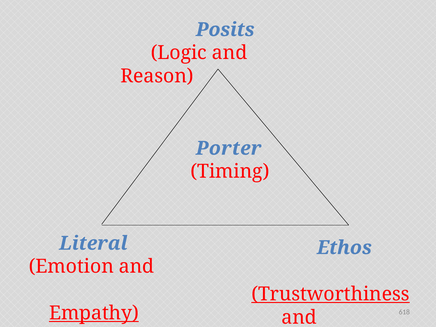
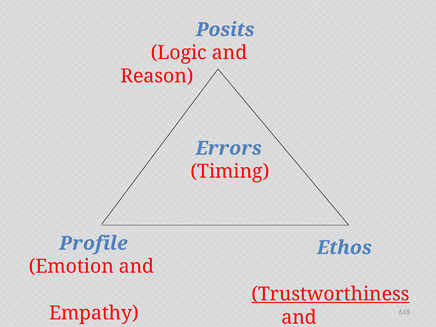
Porter: Porter -> Errors
Literal: Literal -> Profile
Empathy underline: present -> none
